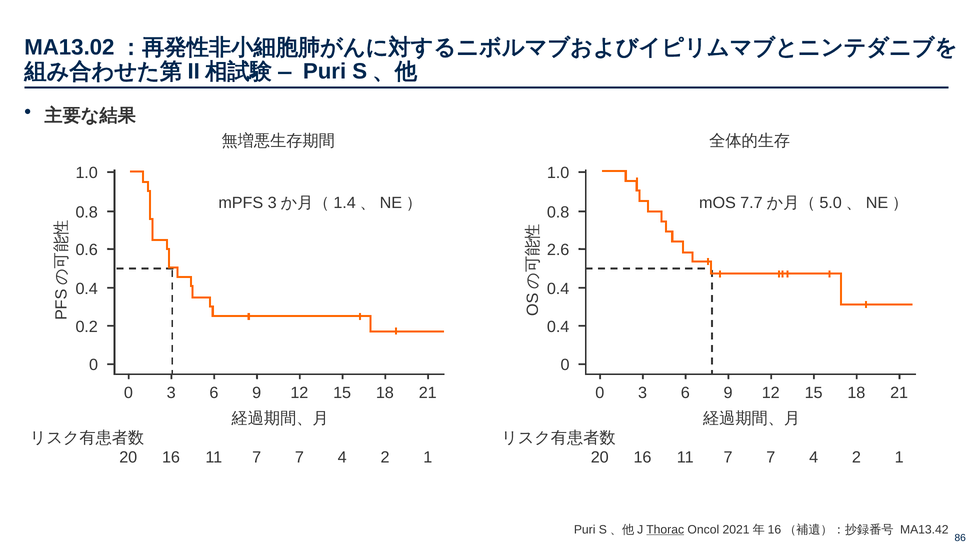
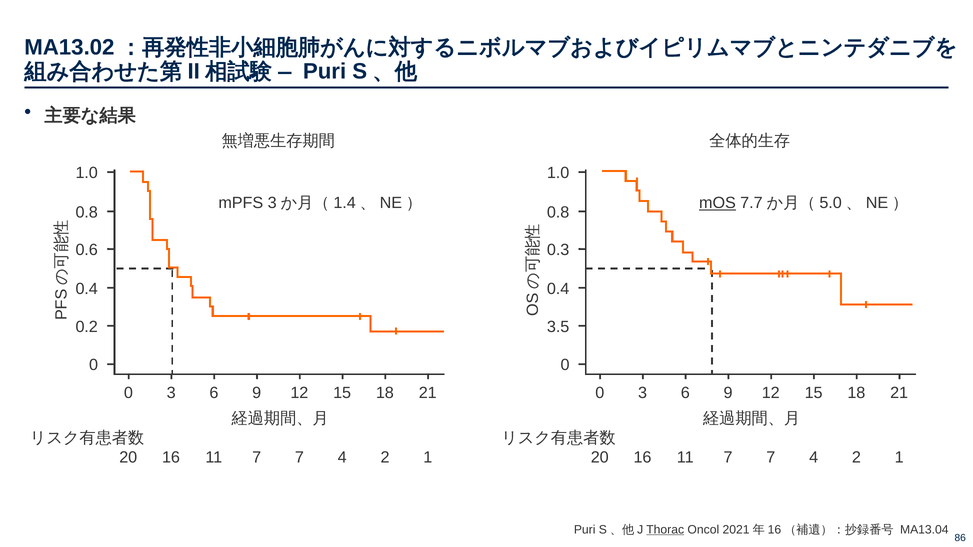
mOS underline: none -> present
2.6: 2.6 -> 0.3
0.4 at (558, 327): 0.4 -> 3.5
MA13.42: MA13.42 -> MA13.04
